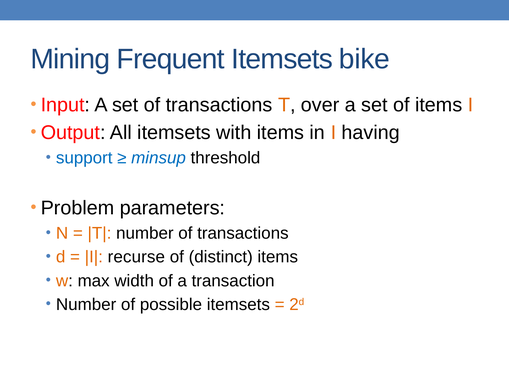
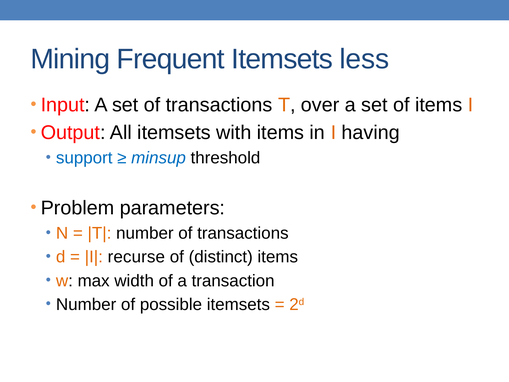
bike: bike -> less
